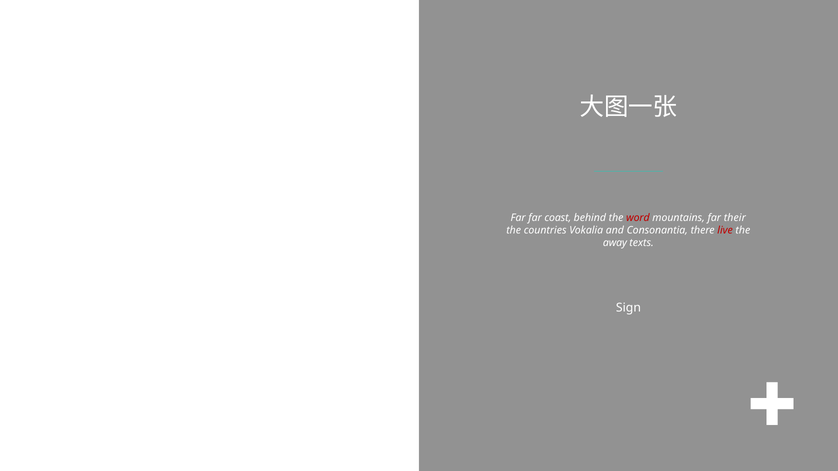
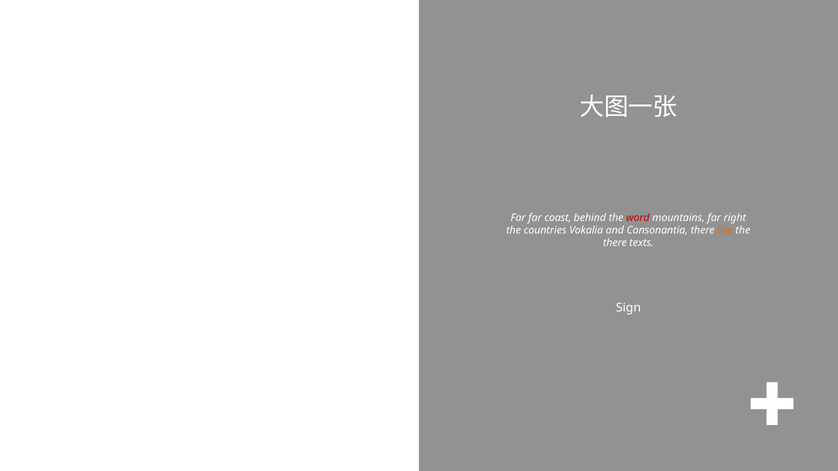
their: their -> right
live colour: red -> orange
away at (615, 243): away -> there
